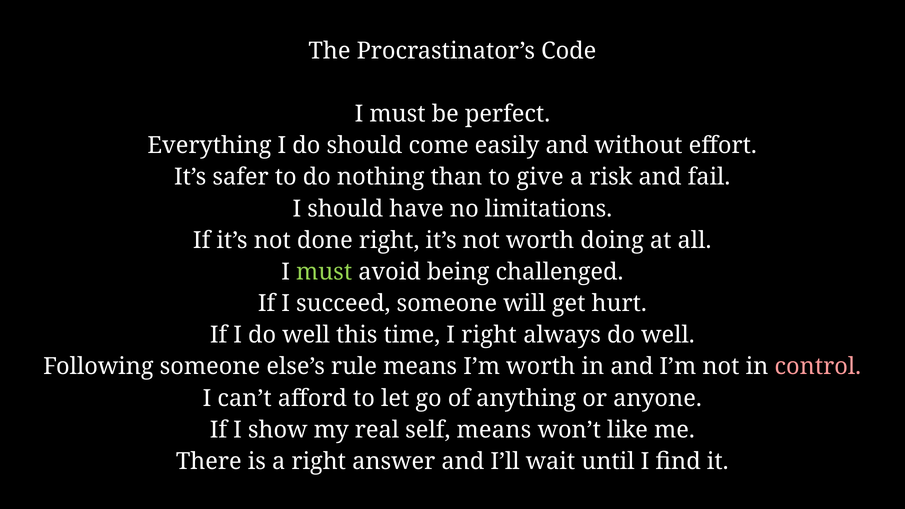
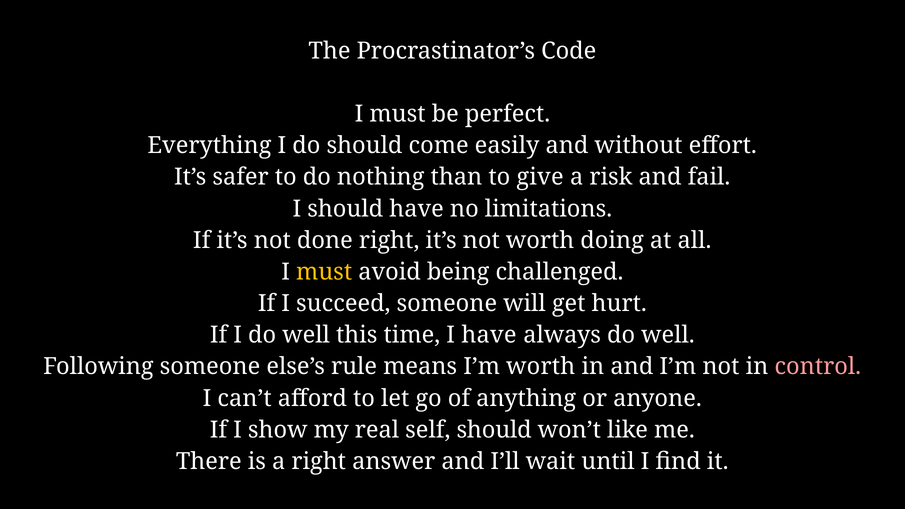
must at (324, 272) colour: light green -> yellow
I right: right -> have
self means: means -> should
